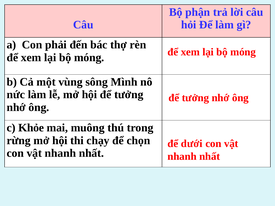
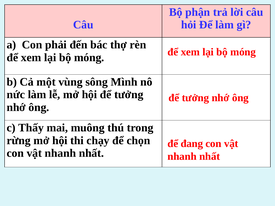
Khỏe: Khỏe -> Thấy
dưới: dưới -> đang
